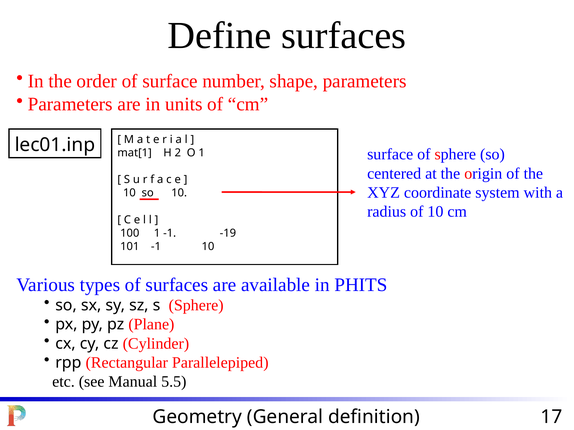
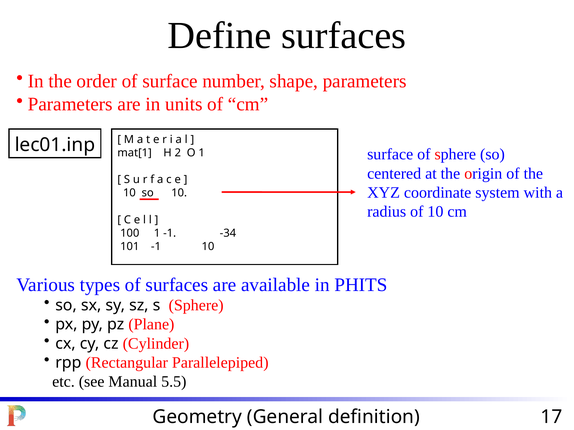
-19: -19 -> -34
